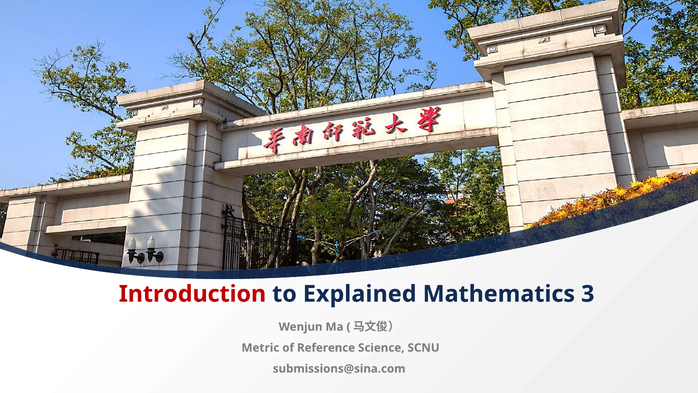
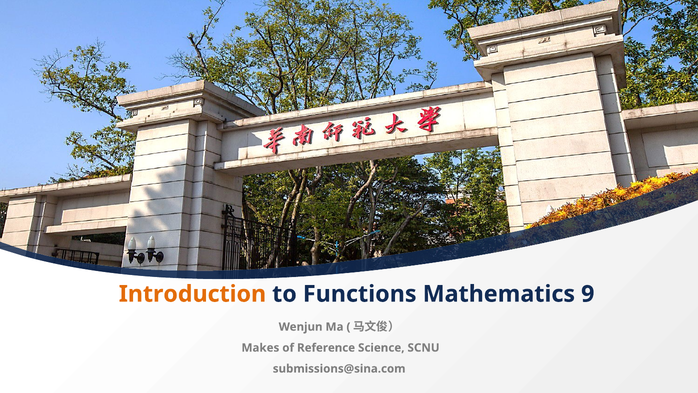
Introduction colour: red -> orange
Explained: Explained -> Functions
3: 3 -> 9
Metric: Metric -> Makes
